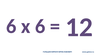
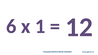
x 6: 6 -> 1
